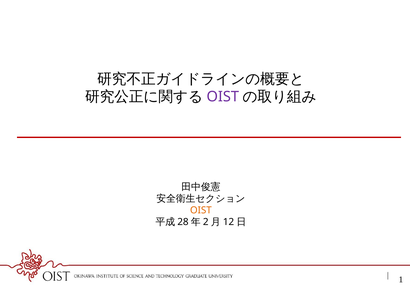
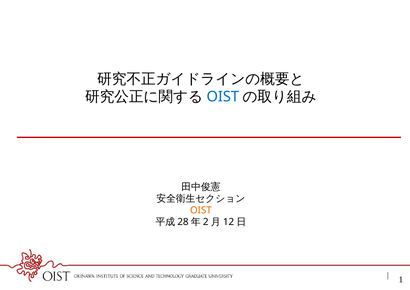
OIST at (223, 97) colour: purple -> blue
